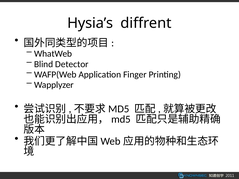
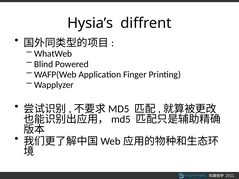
Detector: Detector -> Powered
